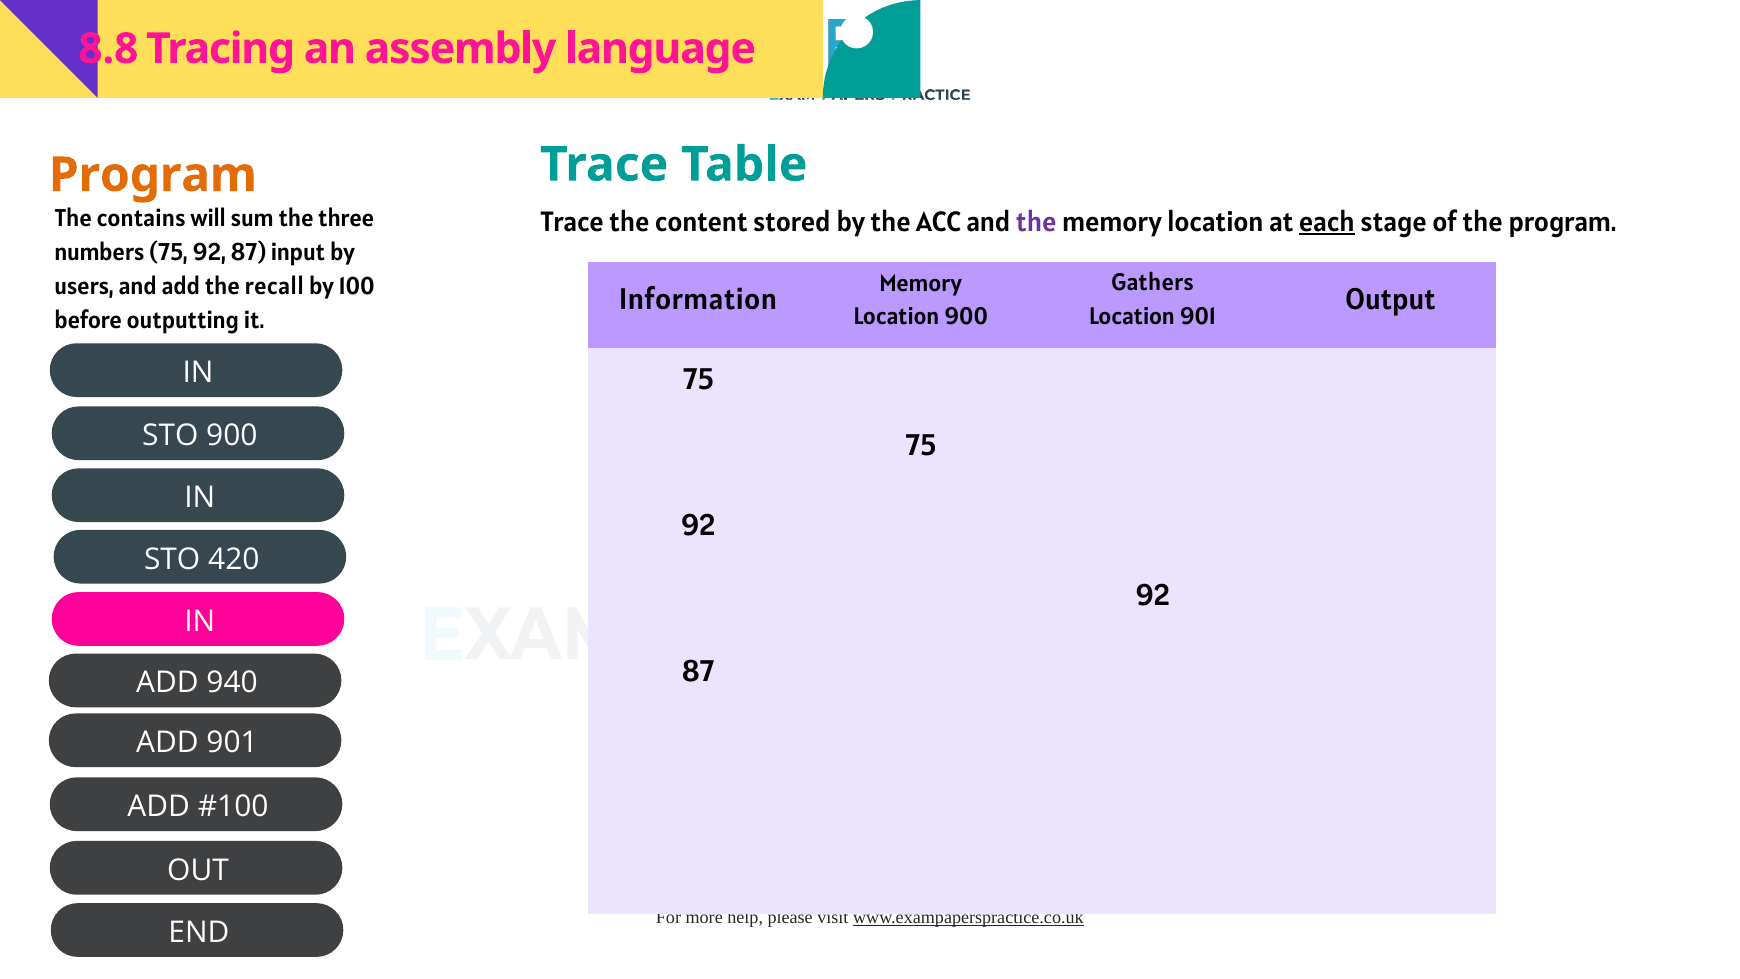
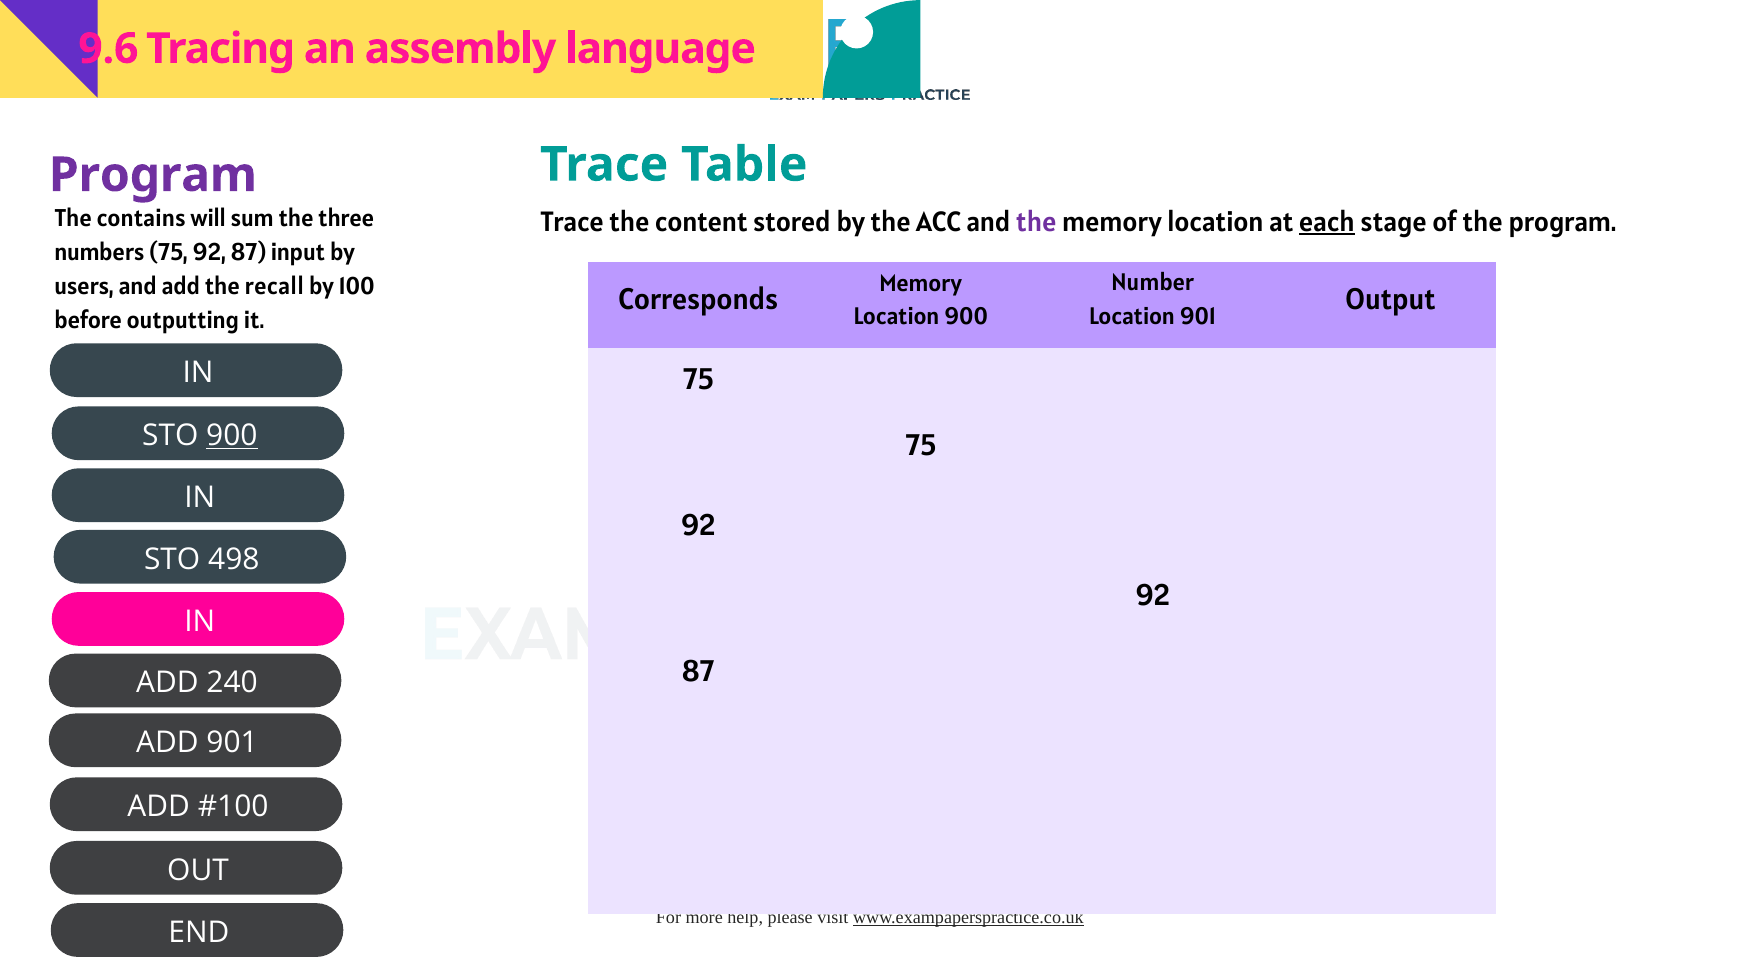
8.8: 8.8 -> 9.6
Program at (153, 175) colour: orange -> purple
Gathers: Gathers -> Number
Information: Information -> Corresponds
900 at (232, 436) underline: none -> present
420: 420 -> 498
940: 940 -> 240
